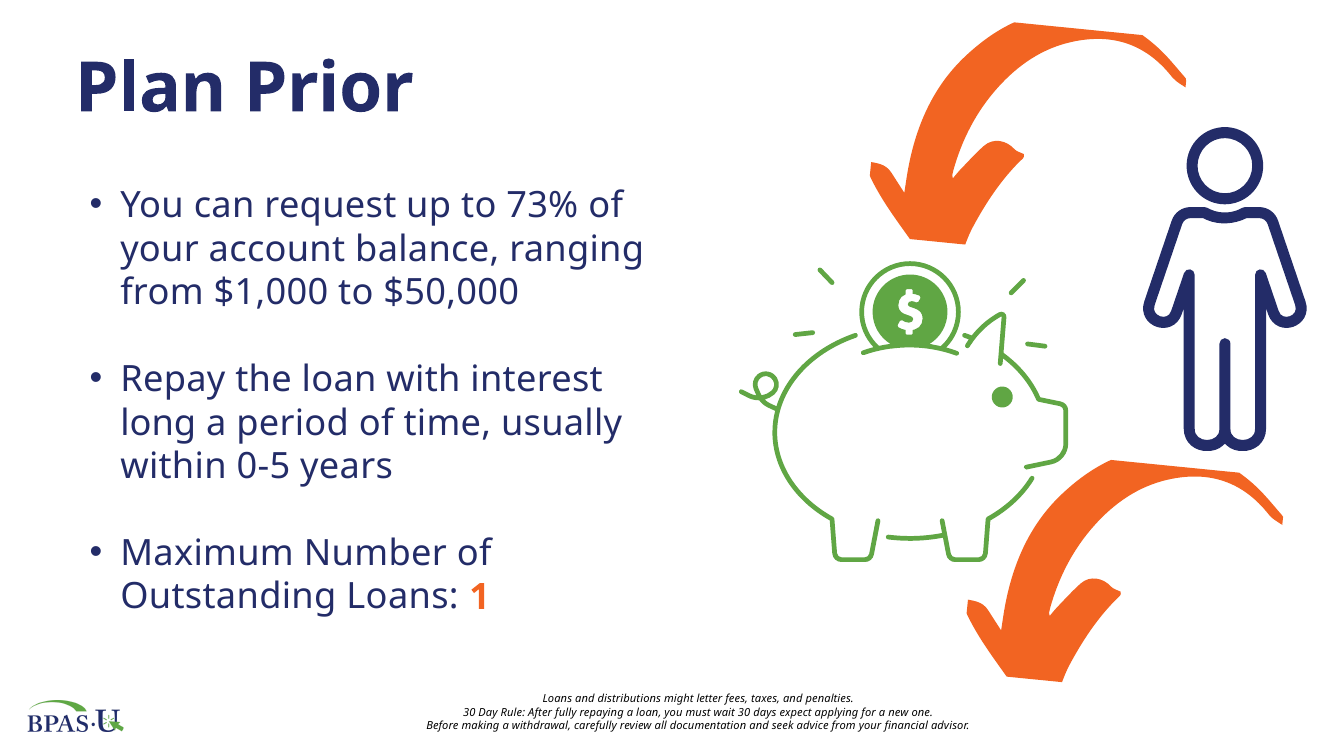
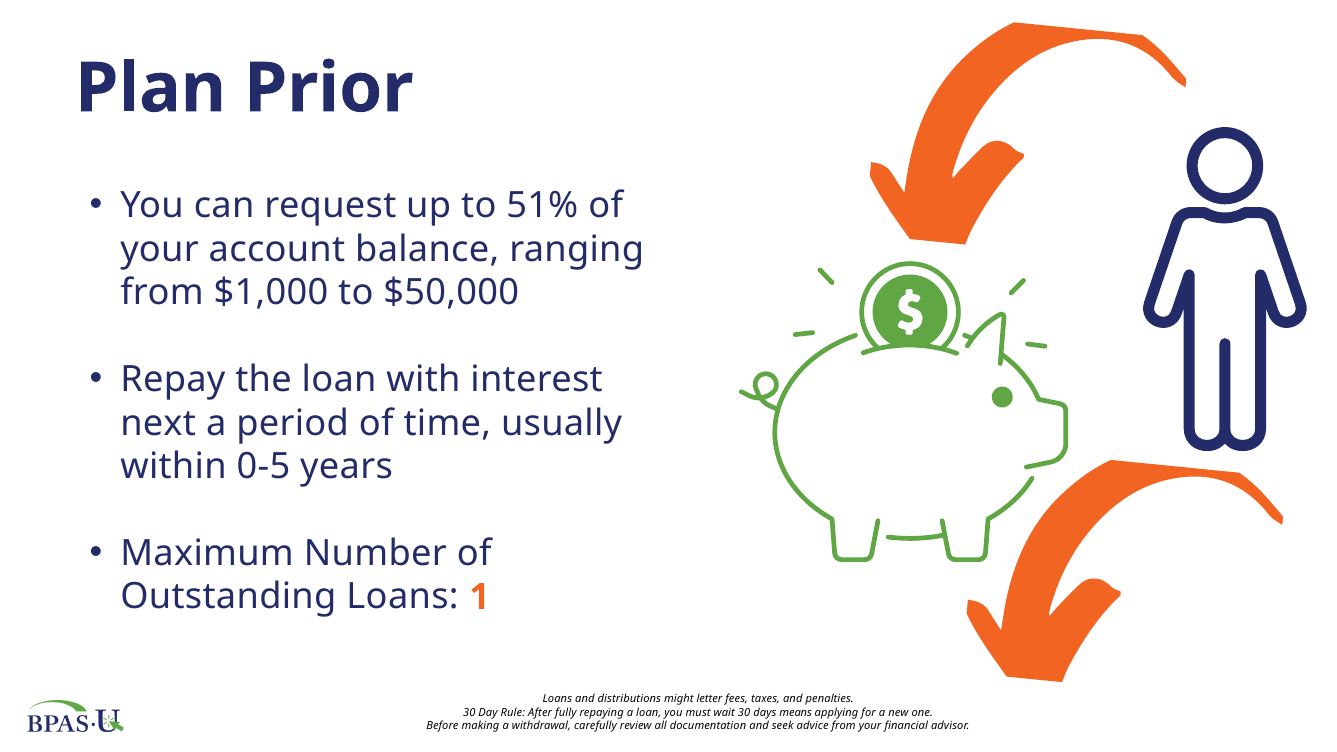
73%: 73% -> 51%
long: long -> next
expect: expect -> means
